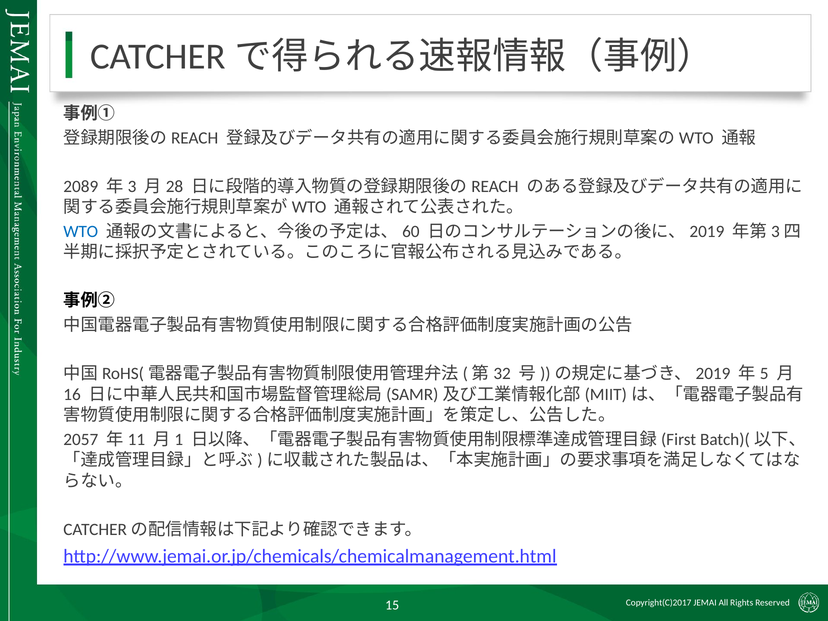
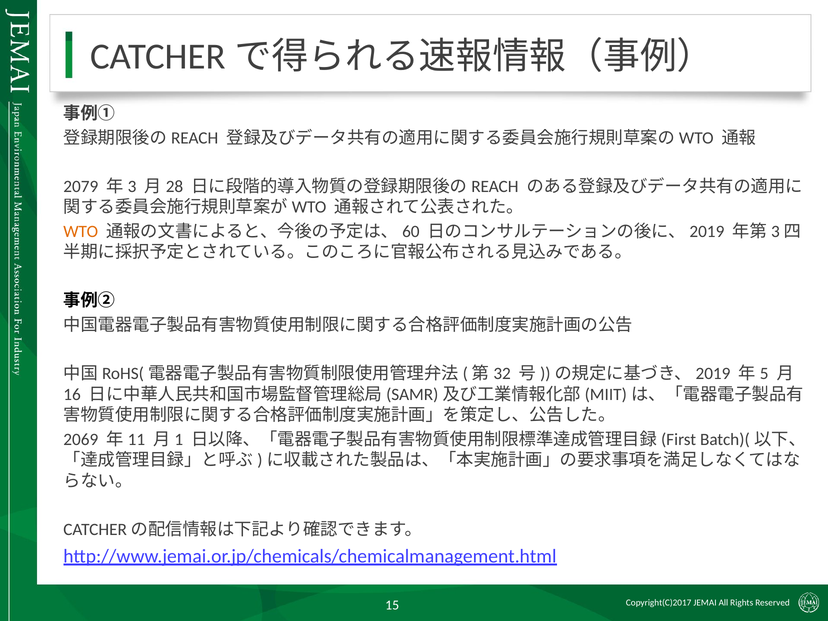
2089: 2089 -> 2079
WTO colour: blue -> orange
2057: 2057 -> 2069
